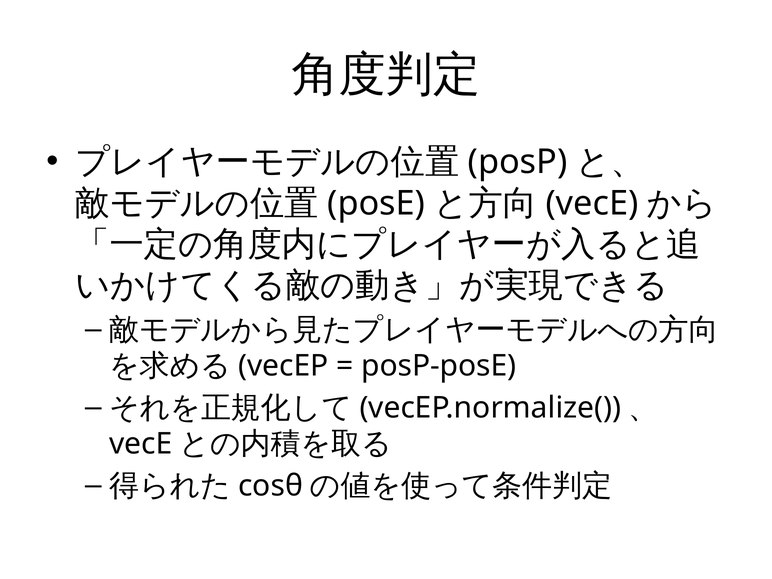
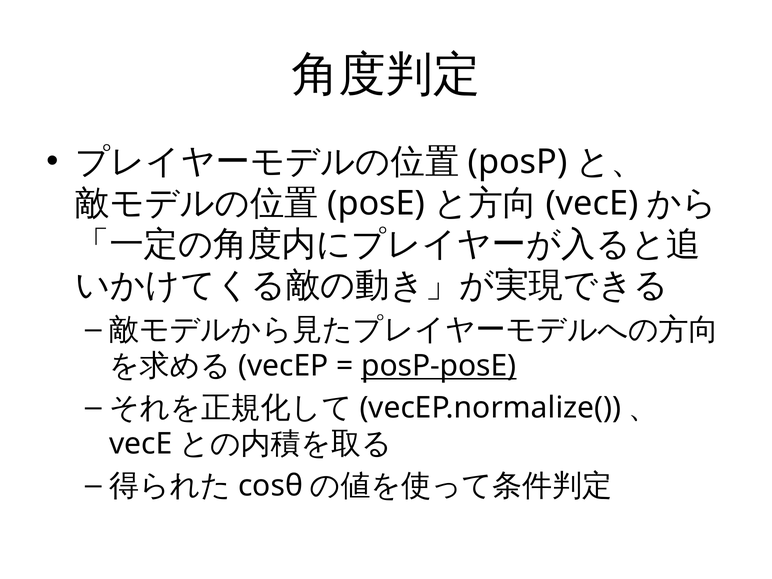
posP-posE underline: none -> present
